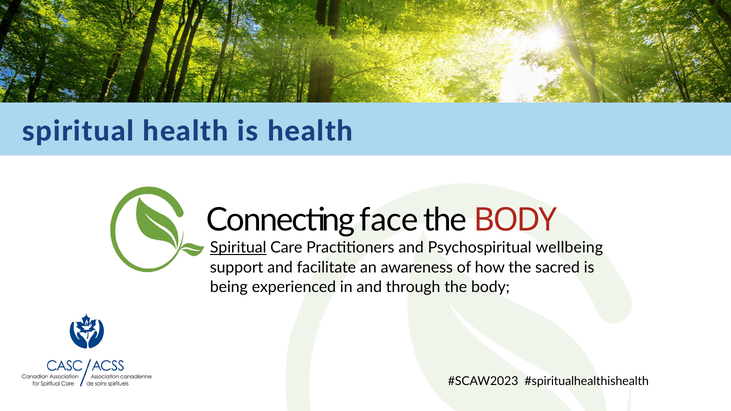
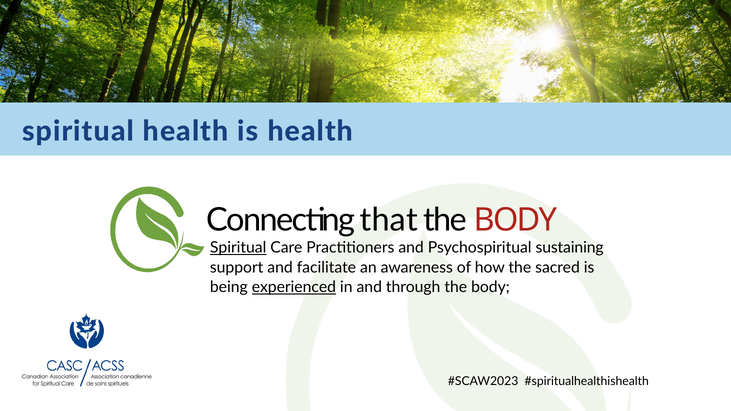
face: face -> that
wellbeing: wellbeing -> sustaining
experienced underline: none -> present
